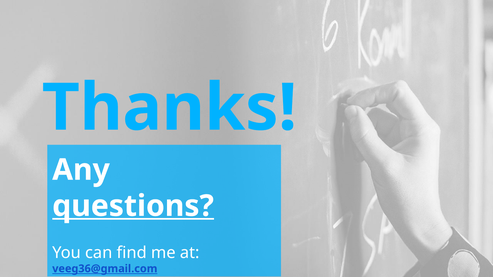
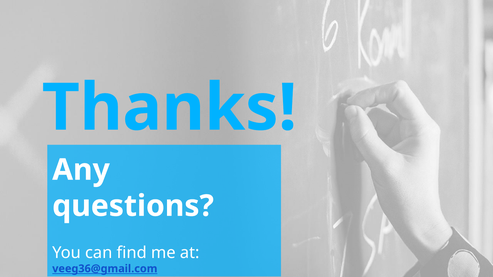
questions underline: present -> none
